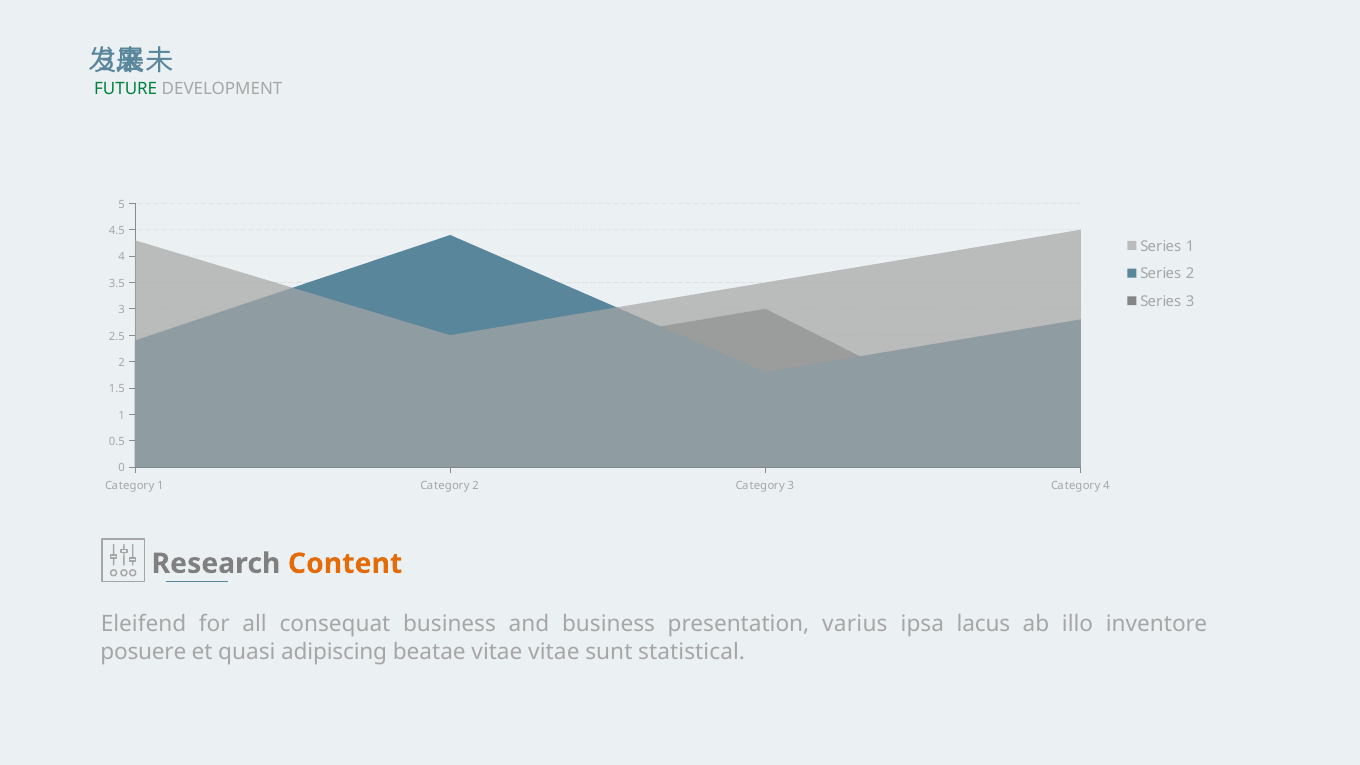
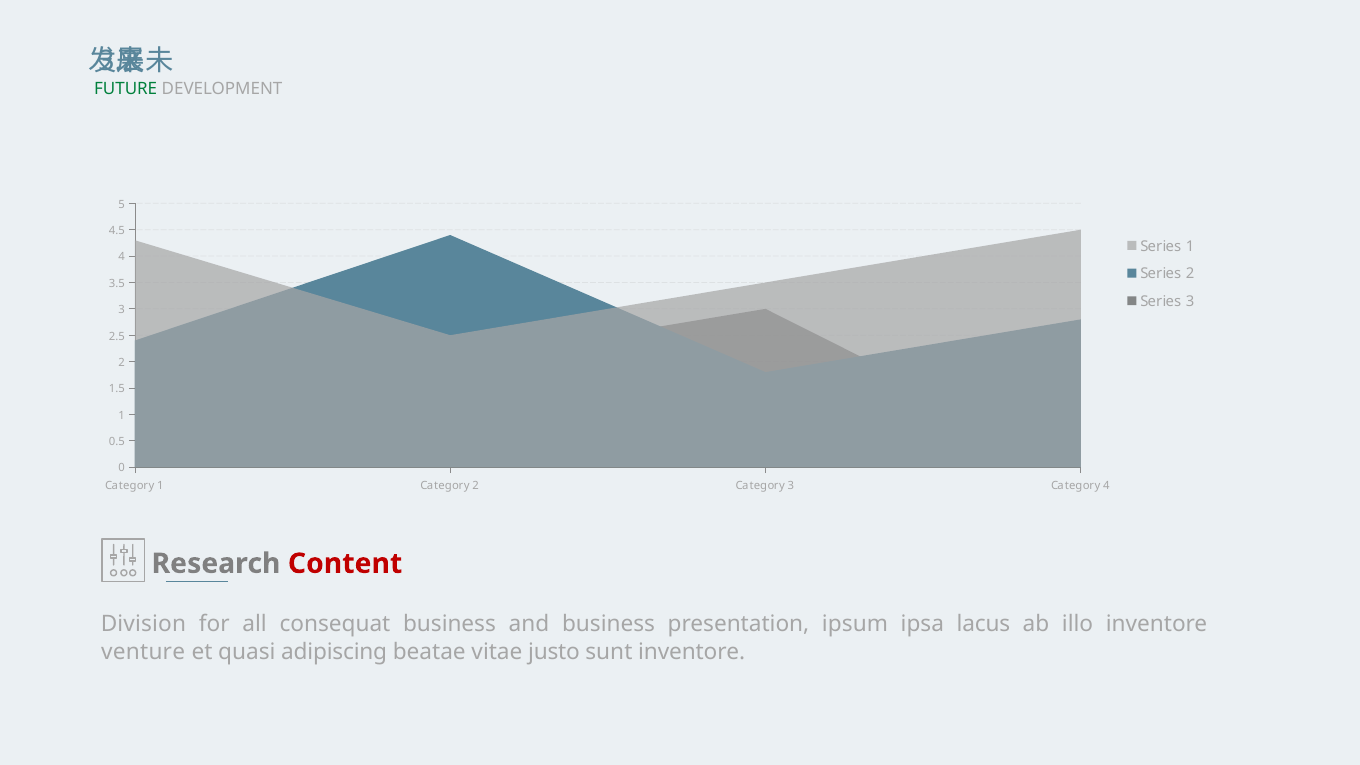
Content colour: orange -> red
Eleifend: Eleifend -> Division
varius: varius -> ipsum
posuere: posuere -> venture
vitae vitae: vitae -> justo
sunt statistical: statistical -> inventore
